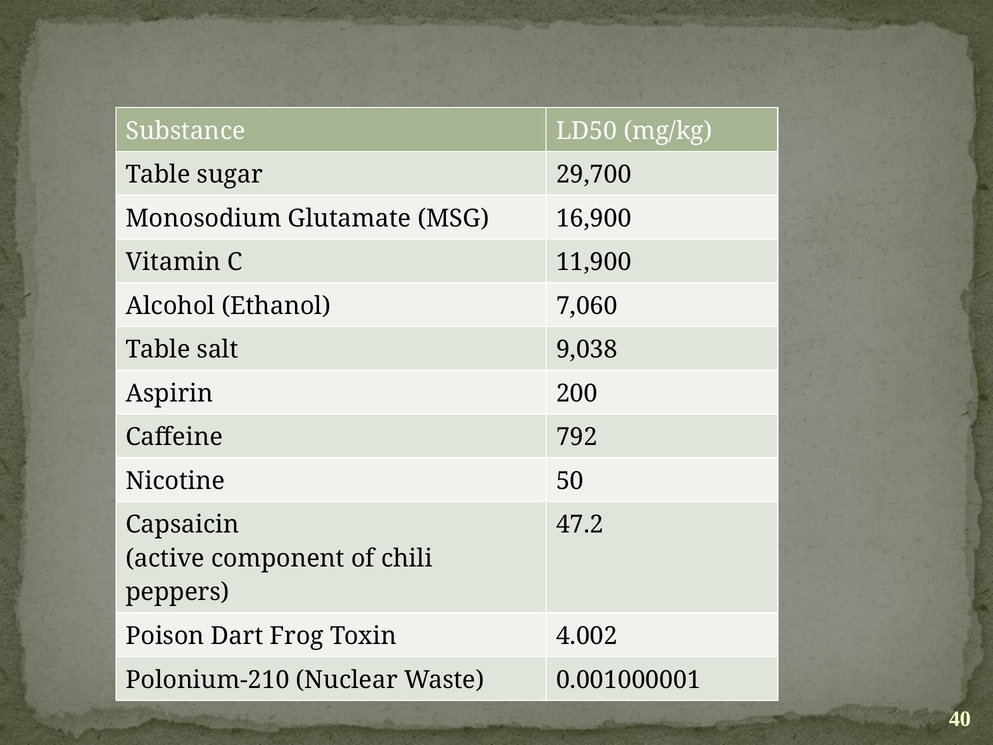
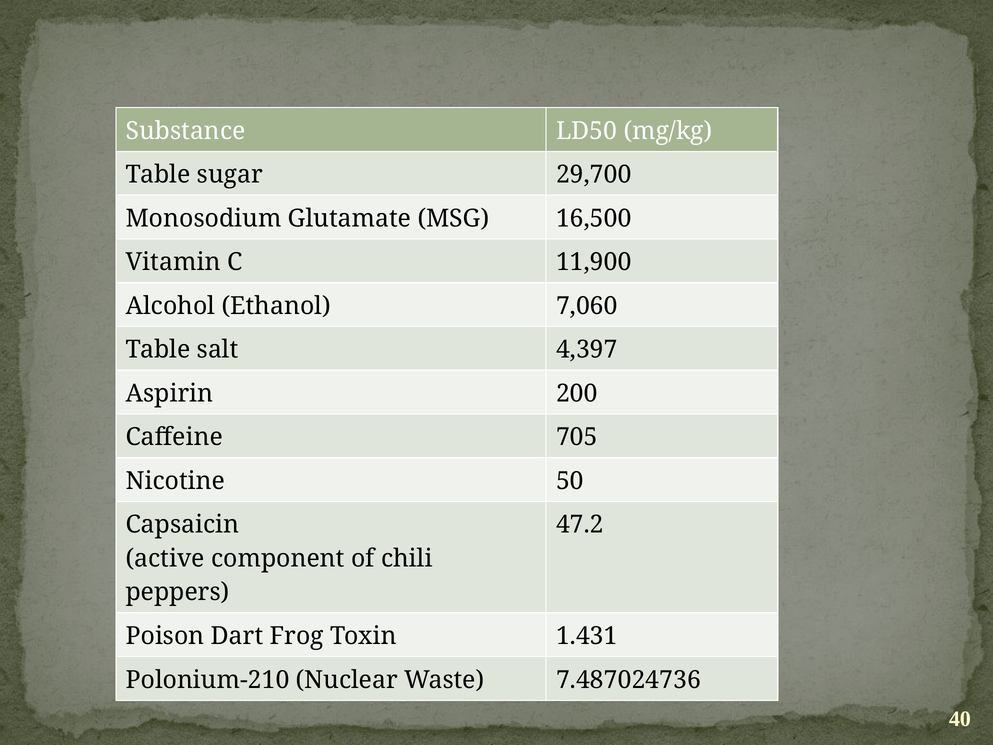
16,900: 16,900 -> 16,500
9,038: 9,038 -> 4,397
792: 792 -> 705
4.002: 4.002 -> 1.431
0.001000001: 0.001000001 -> 7.487024736
